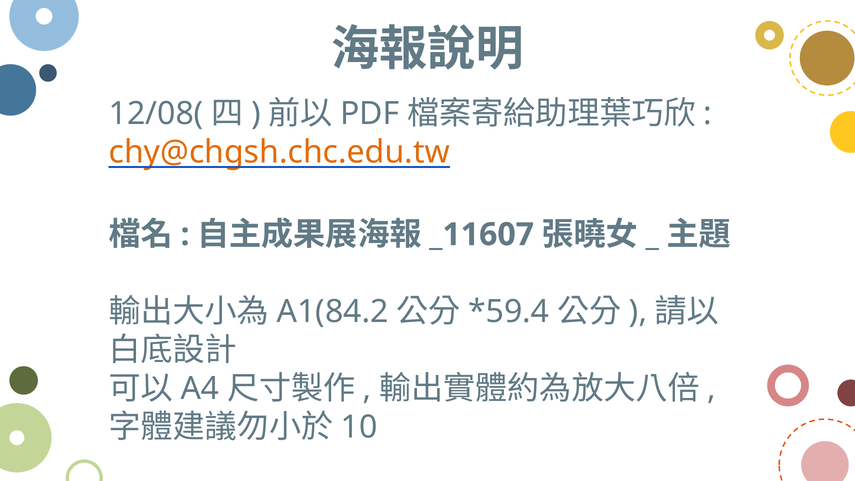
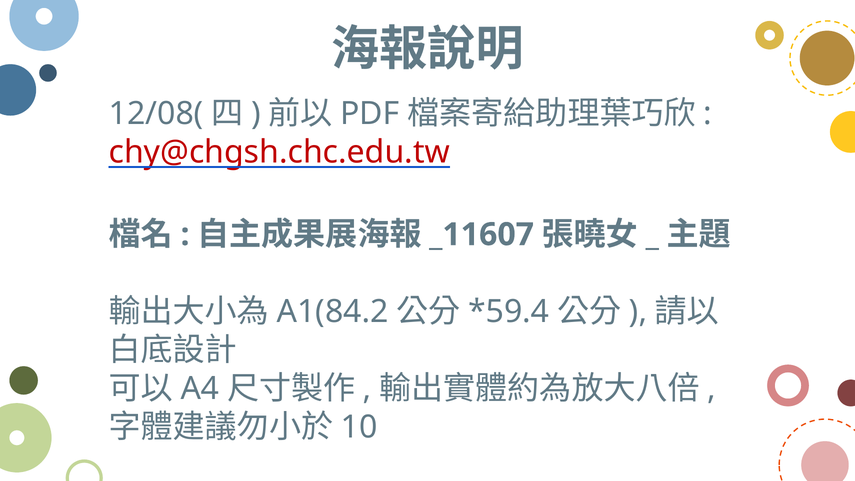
chy@chgsh.chc.edu.tw colour: orange -> red
